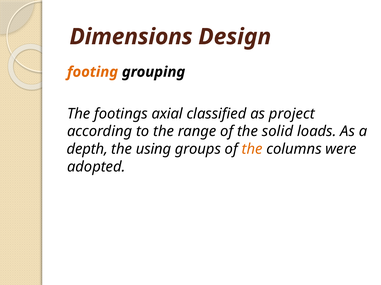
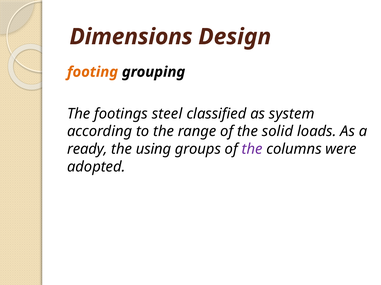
axial: axial -> steel
project: project -> system
depth: depth -> ready
the at (252, 149) colour: orange -> purple
